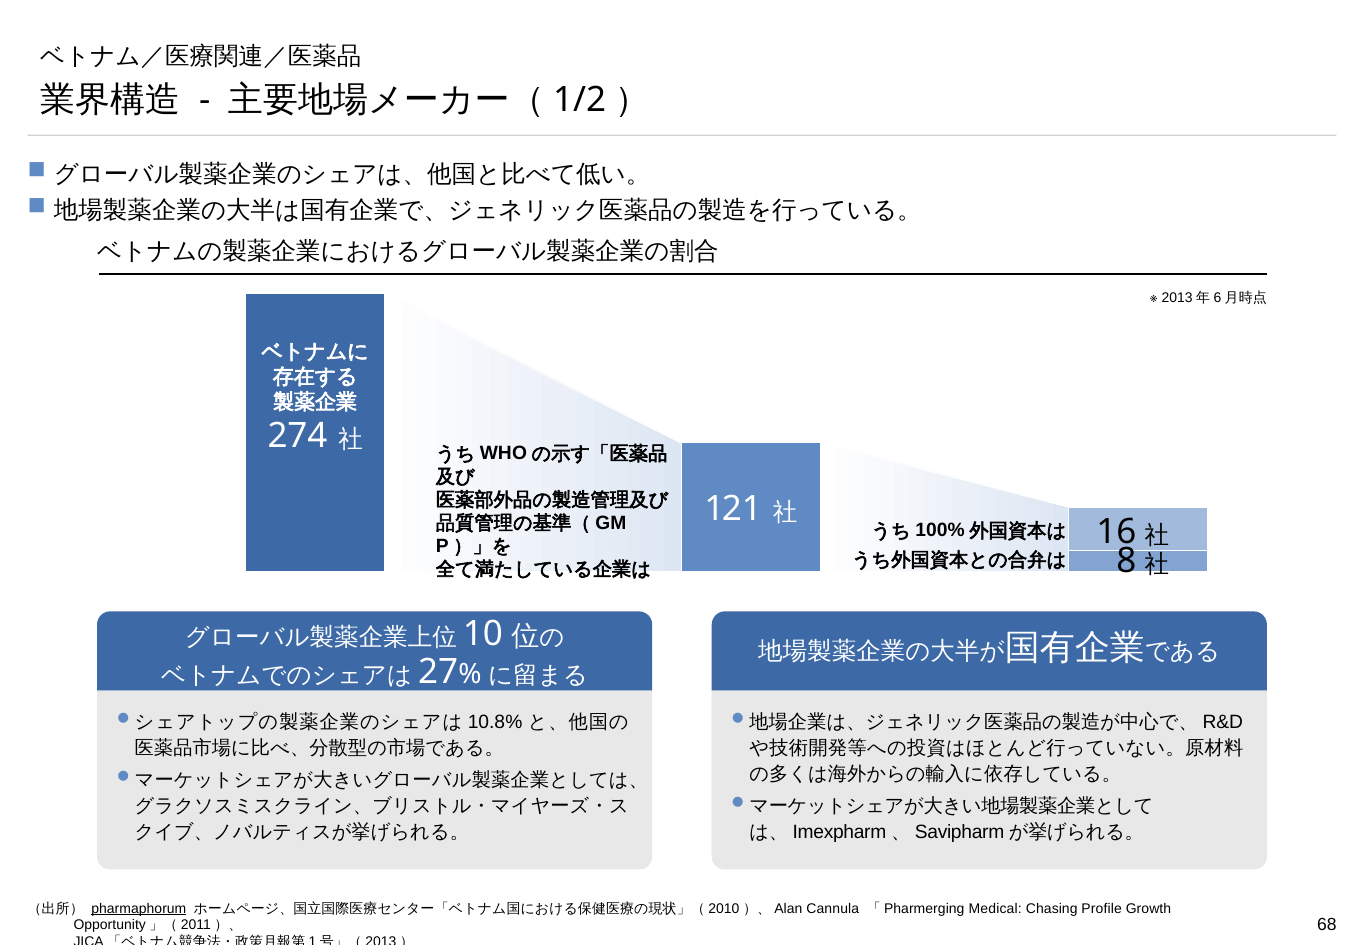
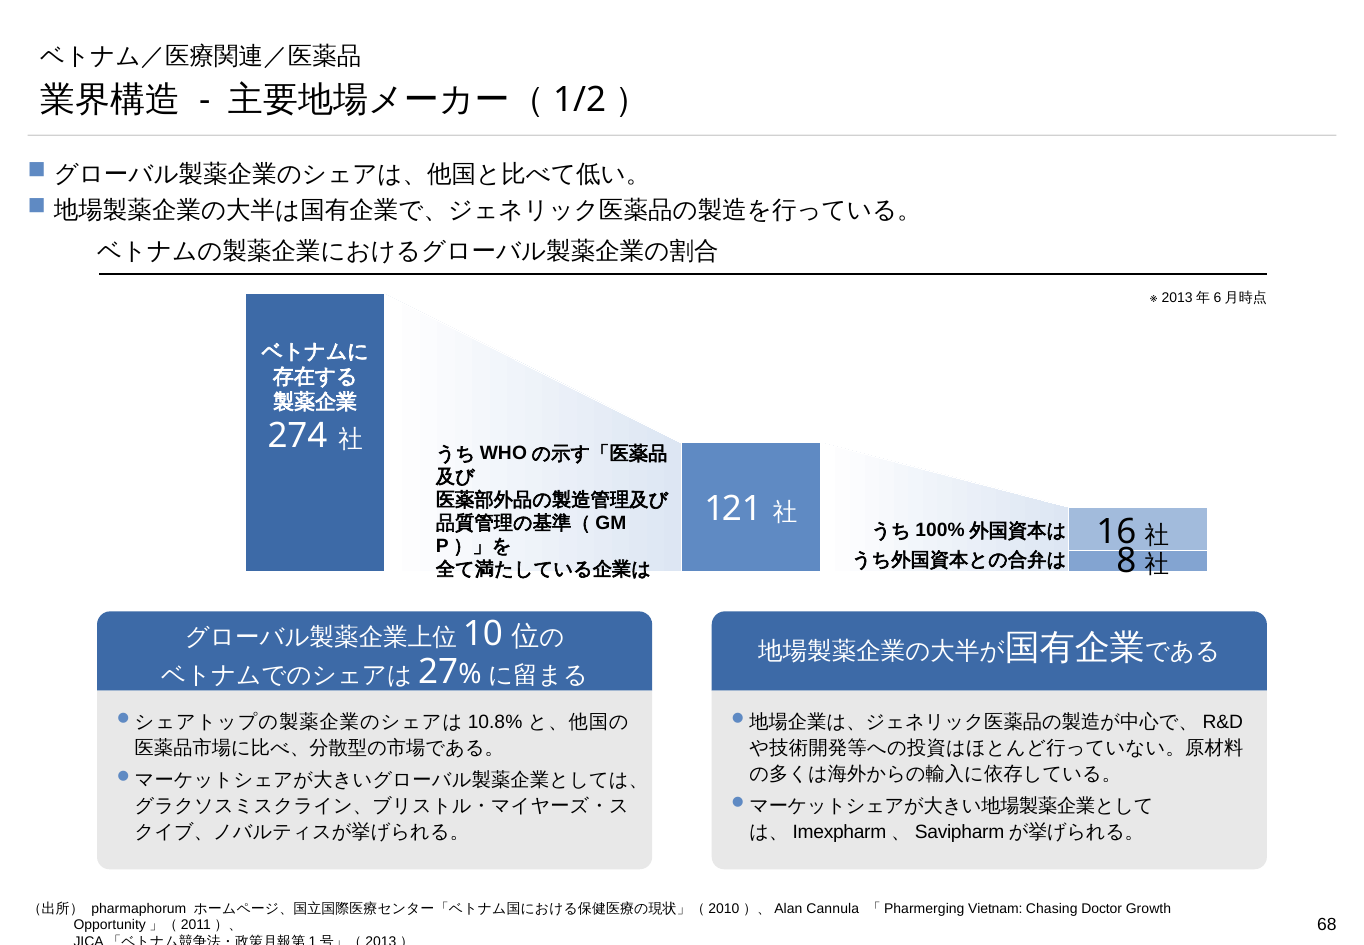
pharmaphorum underline: present -> none
Medical: Medical -> Vietnam
Profile: Profile -> Doctor
